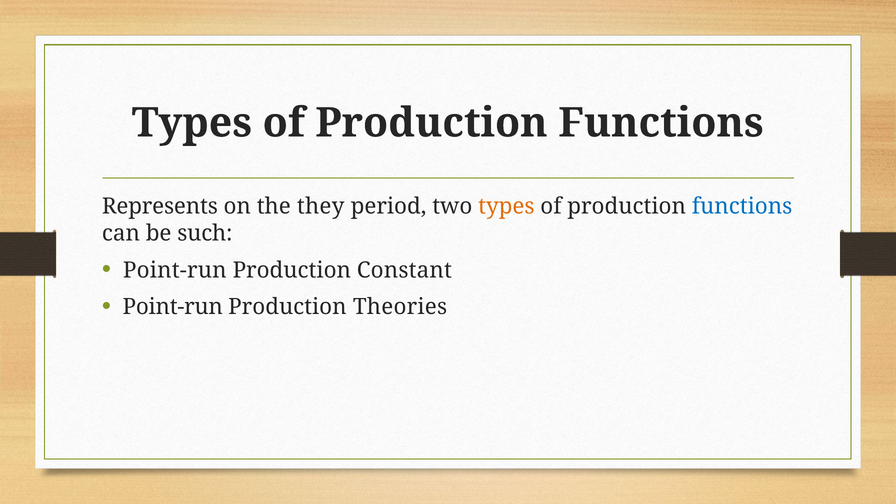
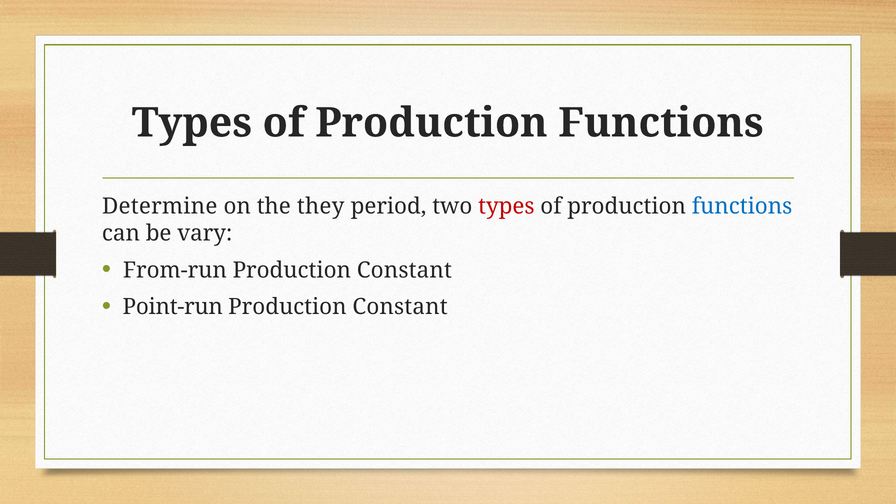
Represents: Represents -> Determine
types at (506, 206) colour: orange -> red
such: such -> vary
Point-run at (175, 270): Point-run -> From-run
Theories at (400, 307): Theories -> Constant
